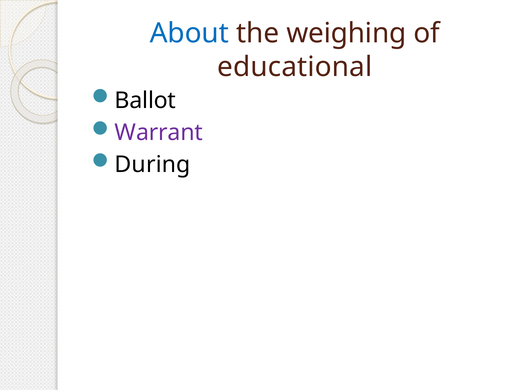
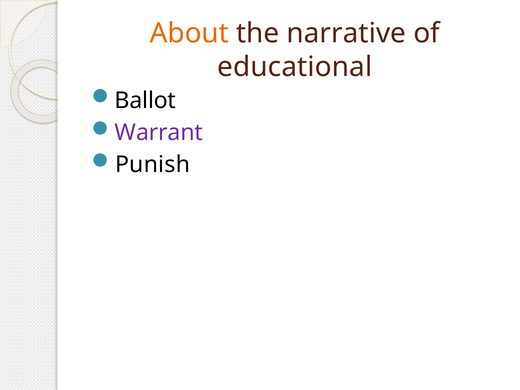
About colour: blue -> orange
weighing: weighing -> narrative
During: During -> Punish
